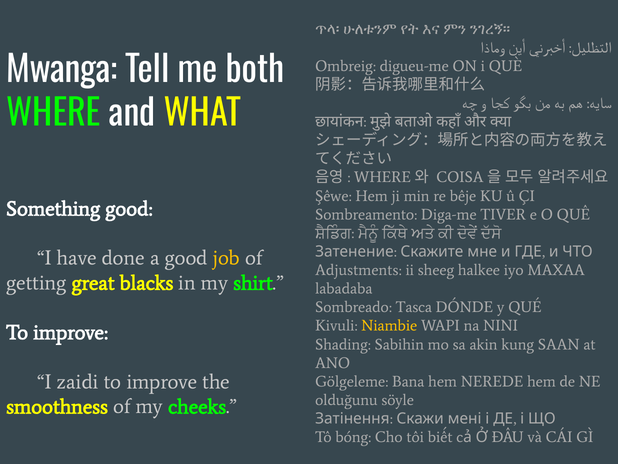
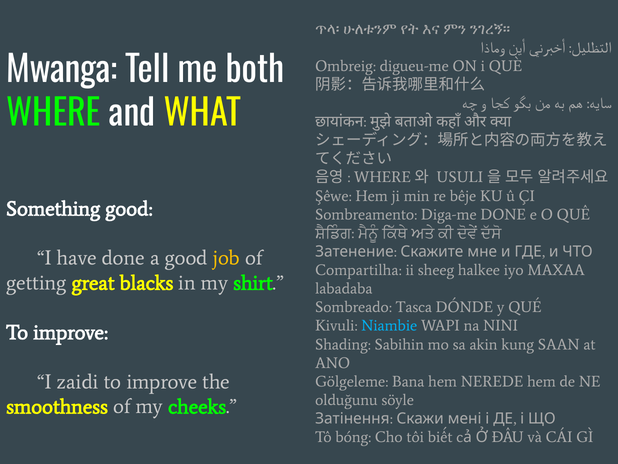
COISA: COISA -> USULI
Diga-me TIVER: TIVER -> DONE
Adjustments: Adjustments -> Compartilha
Niambie colour: yellow -> light blue
